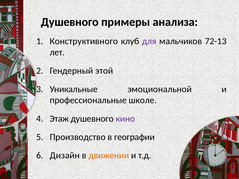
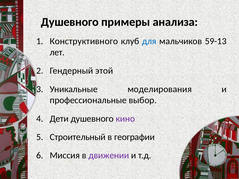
для colour: purple -> blue
72-13: 72-13 -> 59-13
эмоциональной: эмоциональной -> моделирования
школе: школе -> выбор
Этаж: Этаж -> Дети
Производство: Производство -> Строительный
Дизайн: Дизайн -> Миссия
движении colour: orange -> purple
